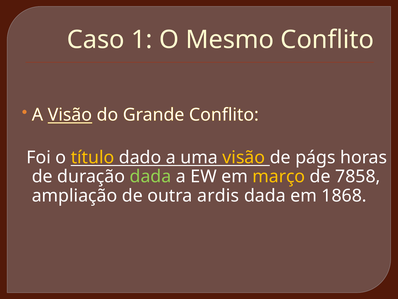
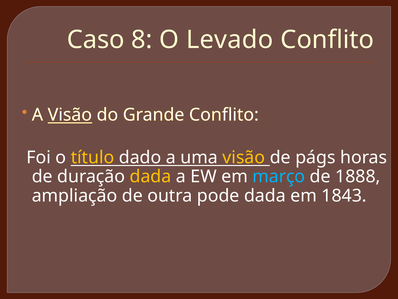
1: 1 -> 8
Mesmo: Mesmo -> Levado
dada at (150, 176) colour: light green -> yellow
março colour: yellow -> light blue
7858: 7858 -> 1888
ardis: ardis -> pode
1868: 1868 -> 1843
